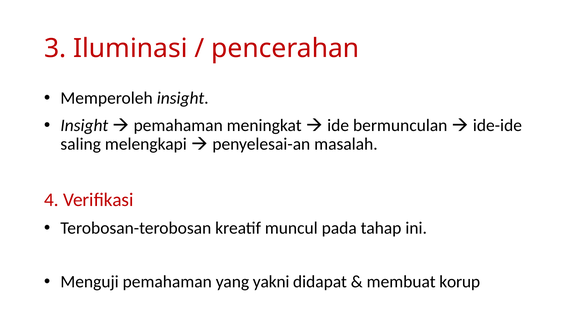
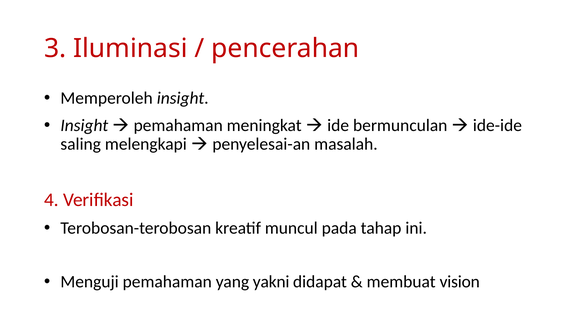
korup: korup -> vision
